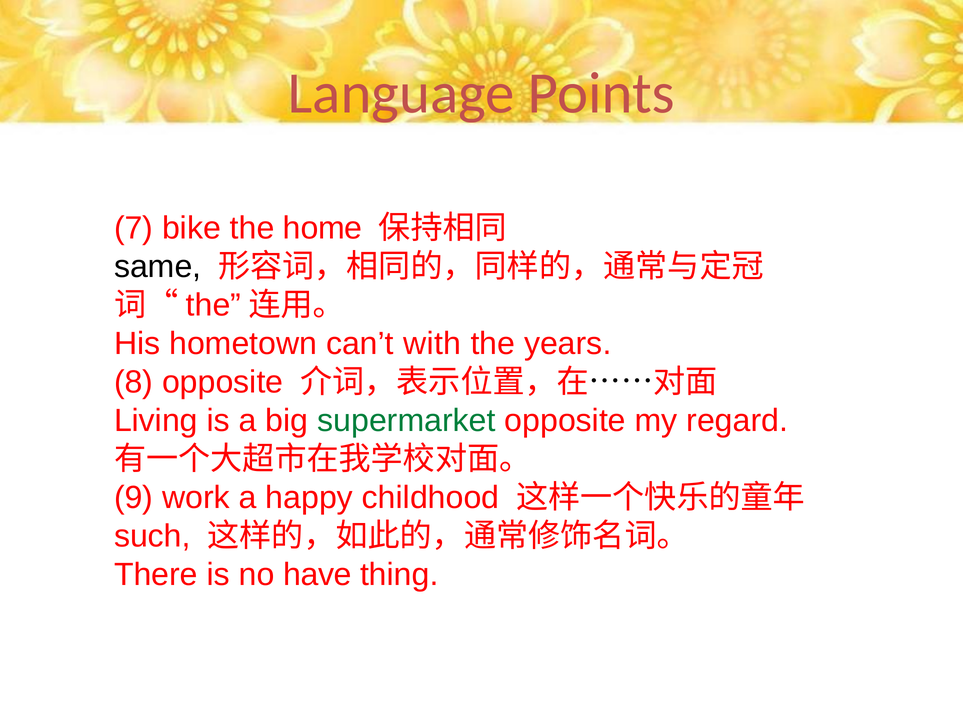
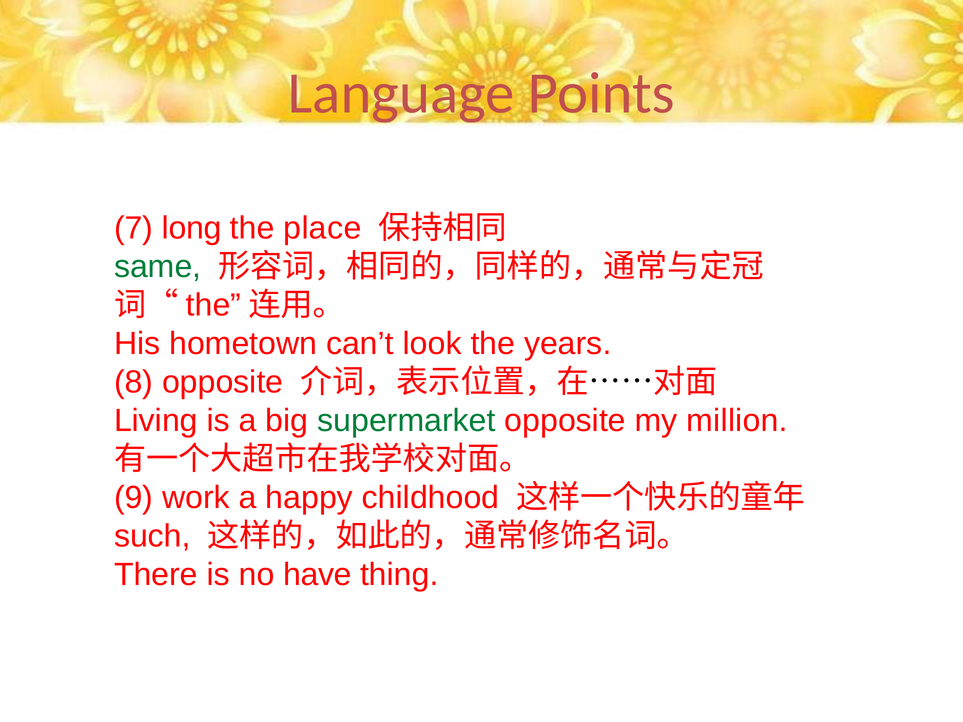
bike: bike -> long
home: home -> place
same colour: black -> green
with: with -> look
regard: regard -> million
